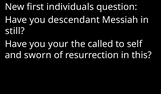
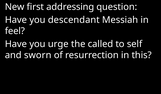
individuals: individuals -> addressing
still: still -> feel
your: your -> urge
